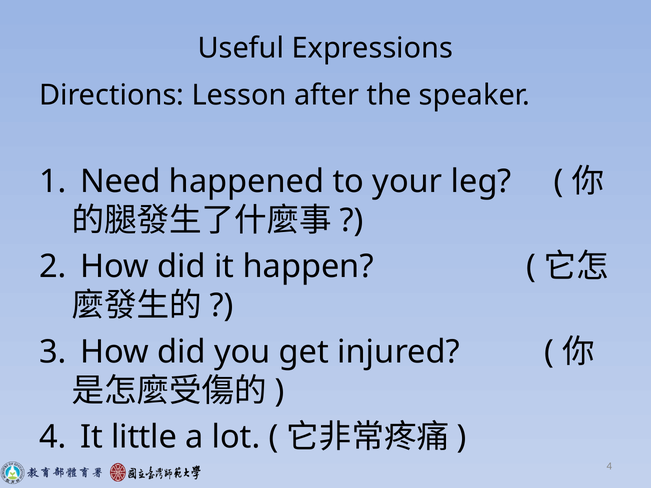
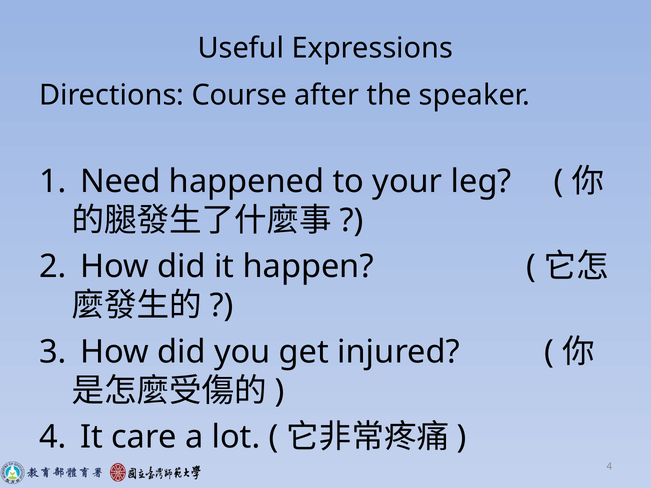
Lesson: Lesson -> Course
little: little -> care
